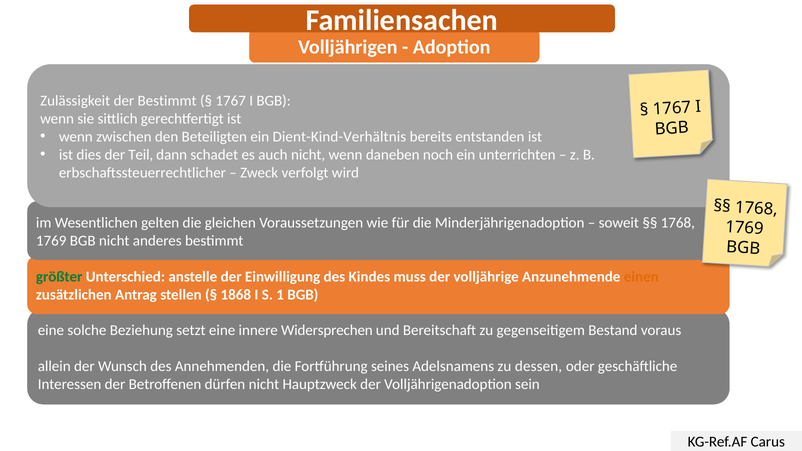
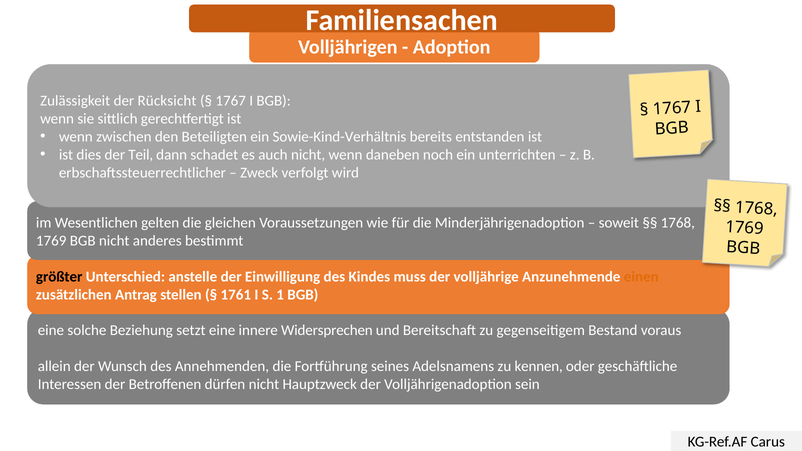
der Bestimmt: Bestimmt -> Rücksicht
Dient-Kind-Verhältnis: Dient-Kind-Verhältnis -> Sowie-Kind-Verhältnis
größter colour: green -> black
1868: 1868 -> 1761
dessen: dessen -> kennen
